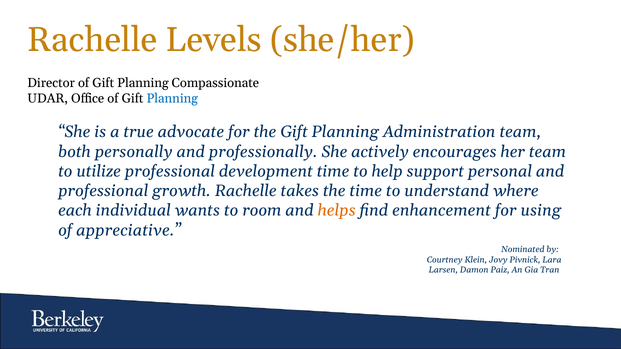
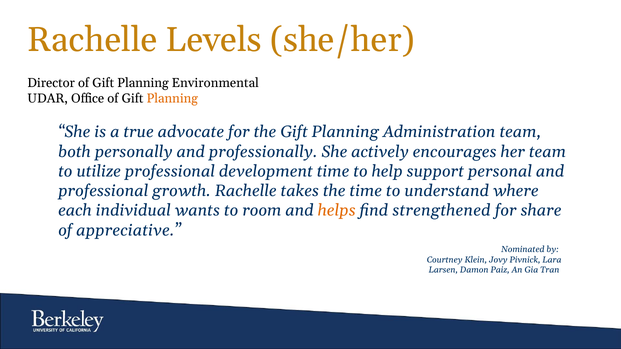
Compassionate: Compassionate -> Environmental
Planning at (172, 99) colour: blue -> orange
enhancement: enhancement -> strengthened
using: using -> share
